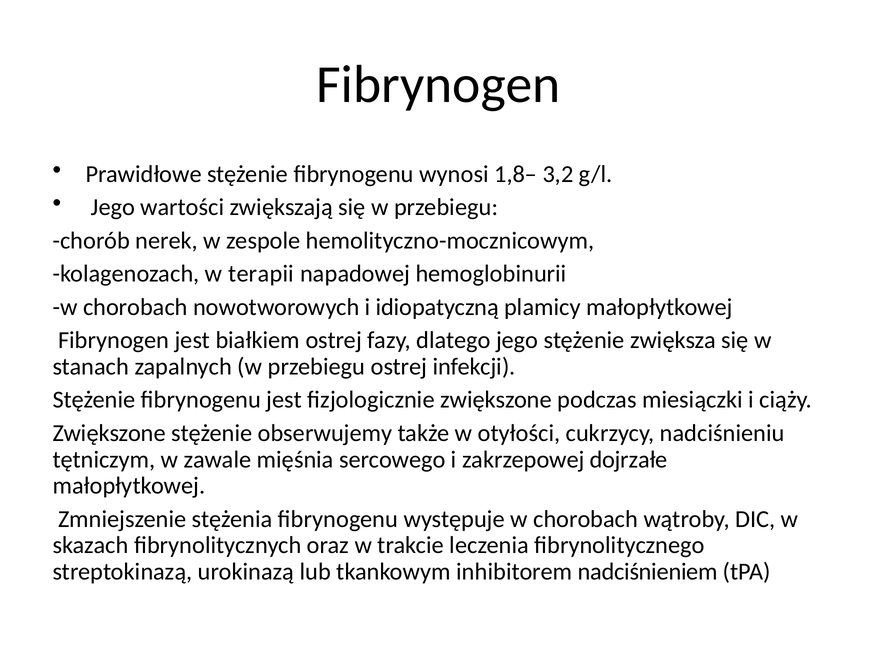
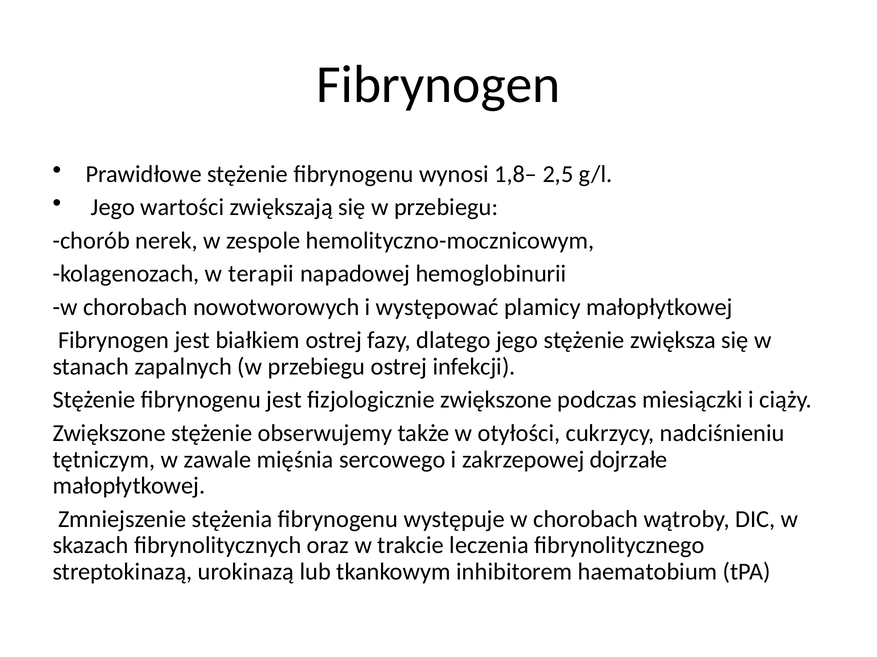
3,2: 3,2 -> 2,5
idiopatyczną: idiopatyczną -> występować
nadciśnieniem: nadciśnieniem -> haematobium
